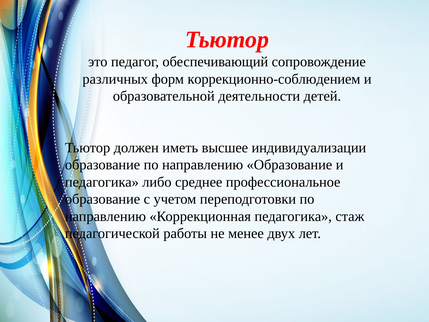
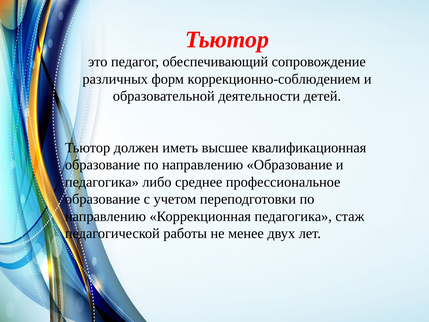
индивидуализации: индивидуализации -> квалификационная
